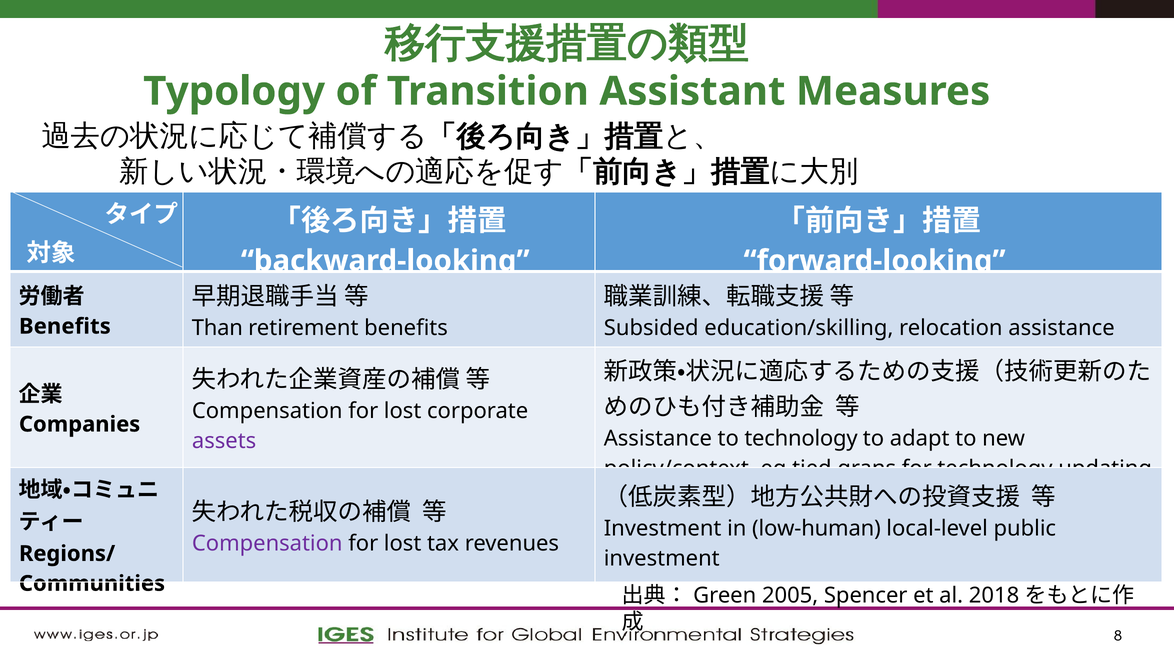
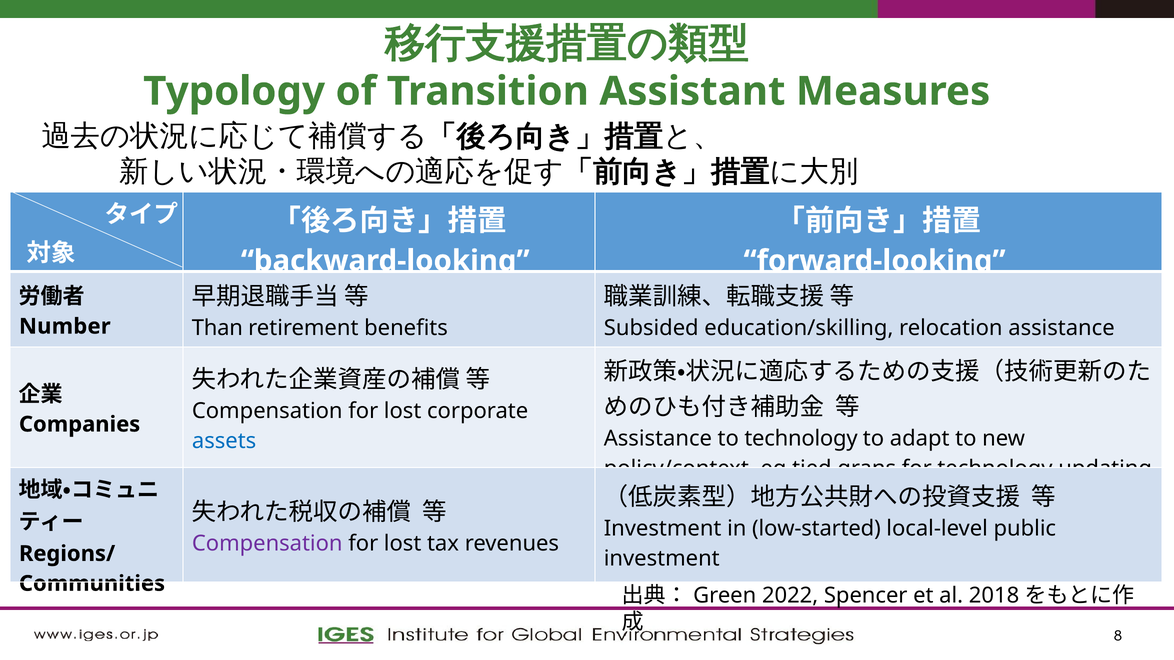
Benefits at (65, 327): Benefits -> Number
assets colour: purple -> blue
low-human: low-human -> low-started
2005: 2005 -> 2022
